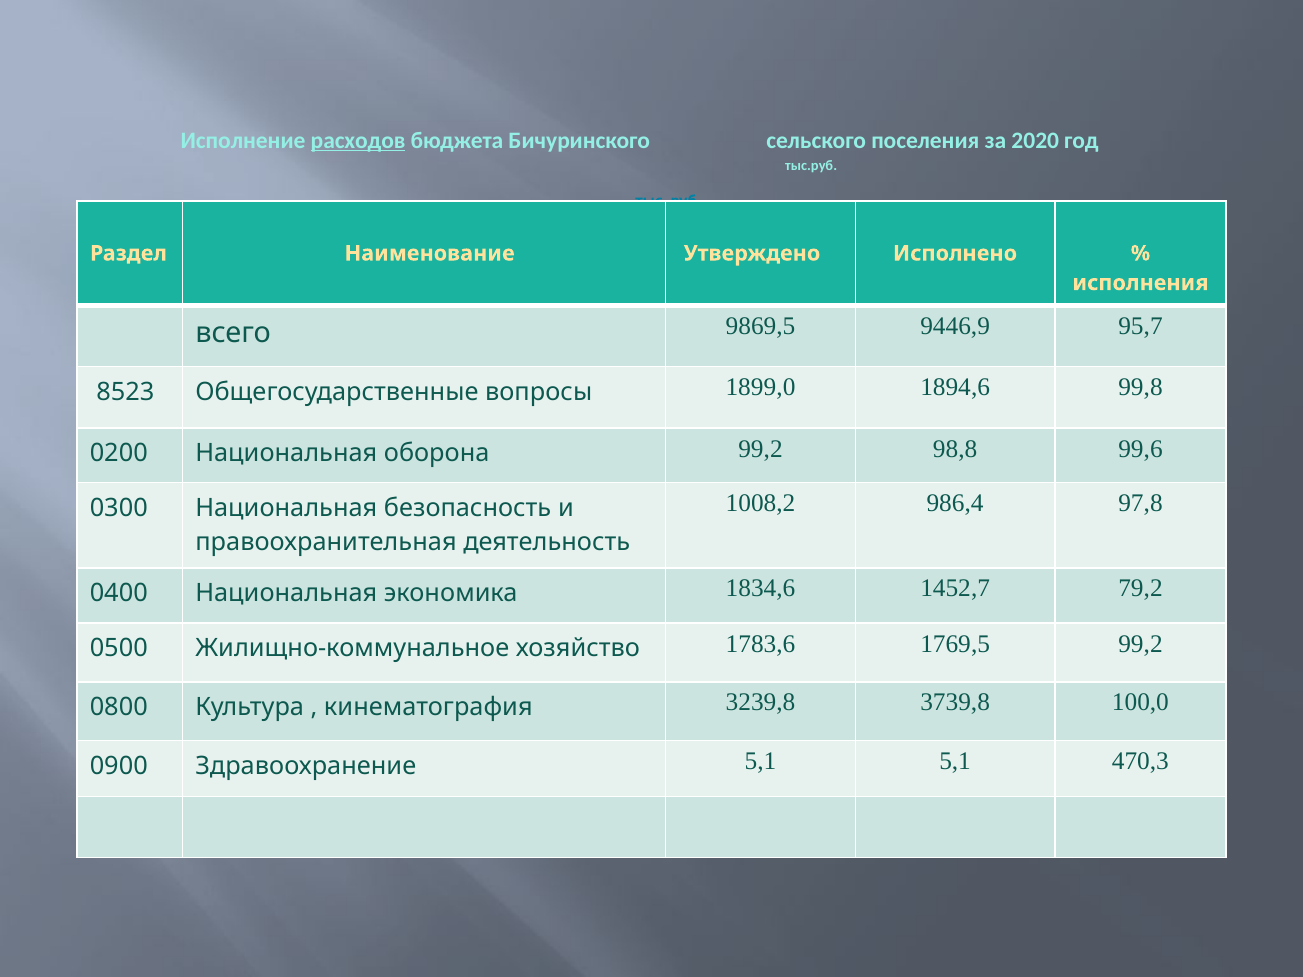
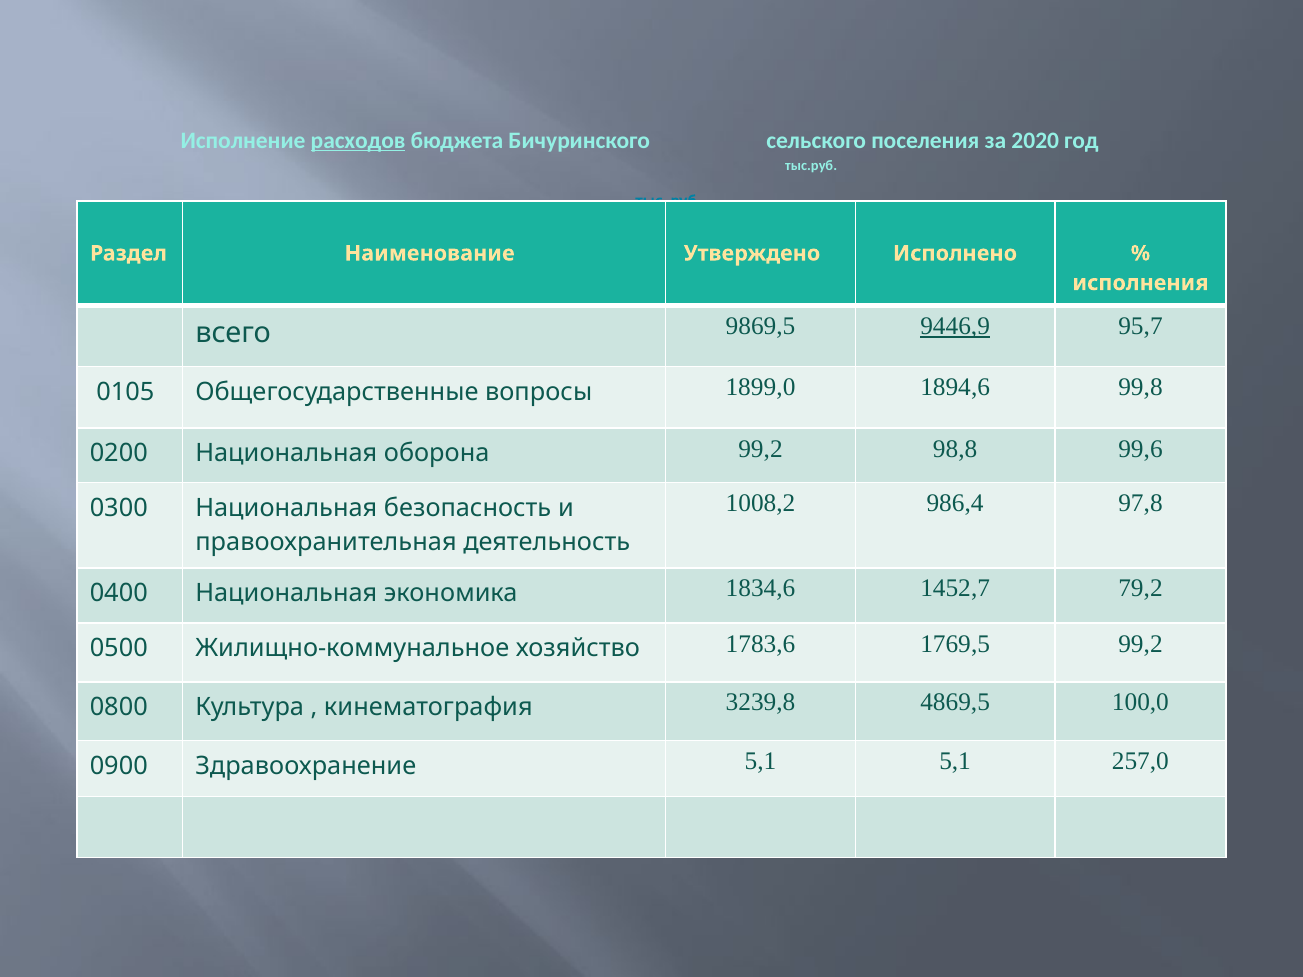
9446,9 underline: none -> present
8523: 8523 -> 0105
3739,8: 3739,8 -> 4869,5
470,3: 470,3 -> 257,0
